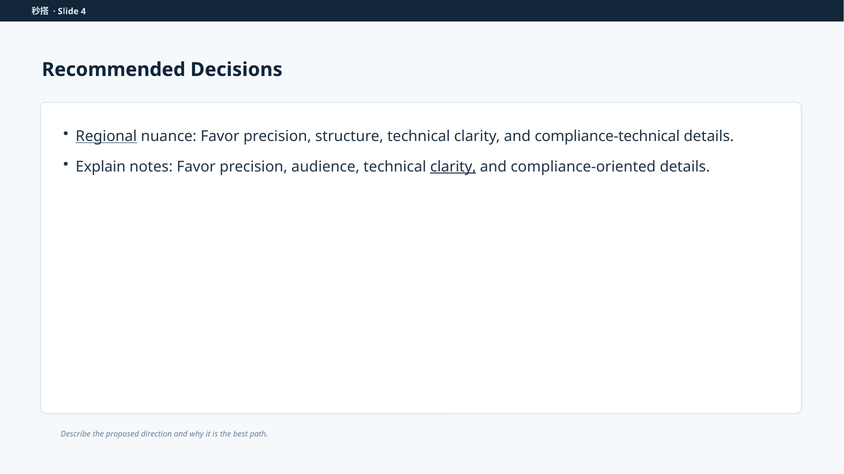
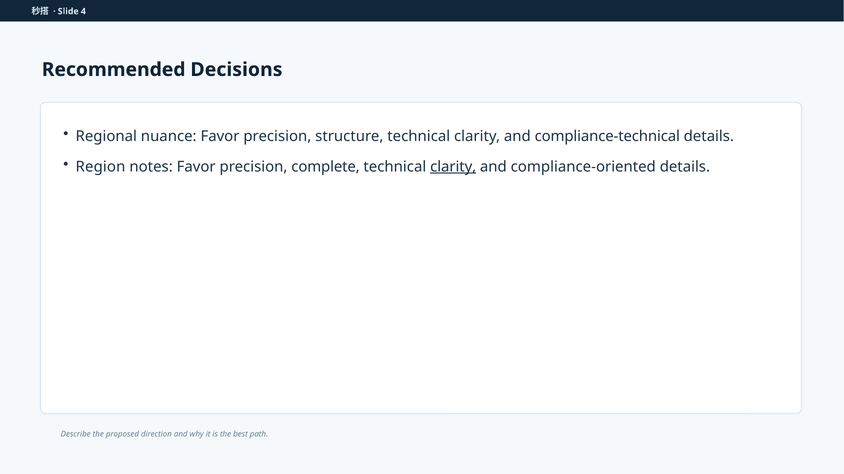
Regional underline: present -> none
Explain: Explain -> Region
audience: audience -> complete
